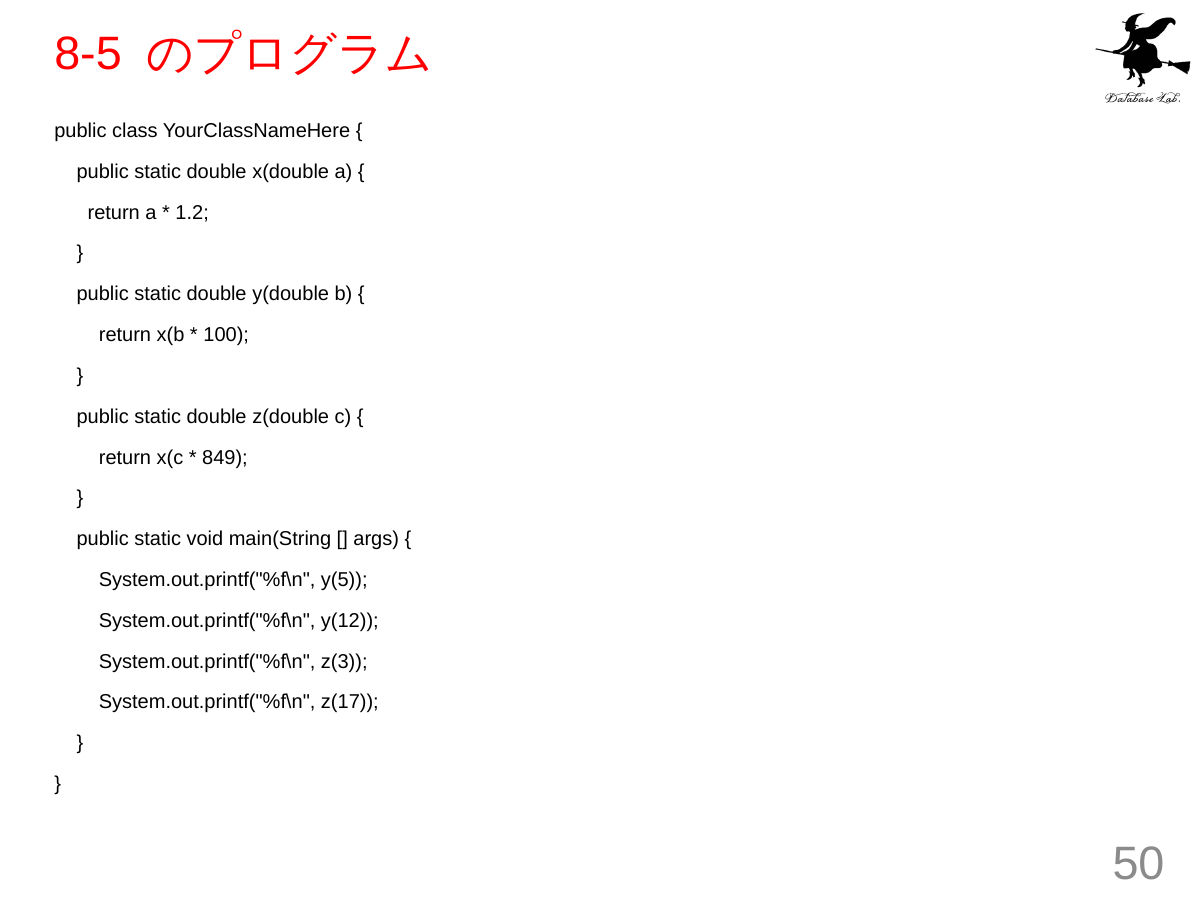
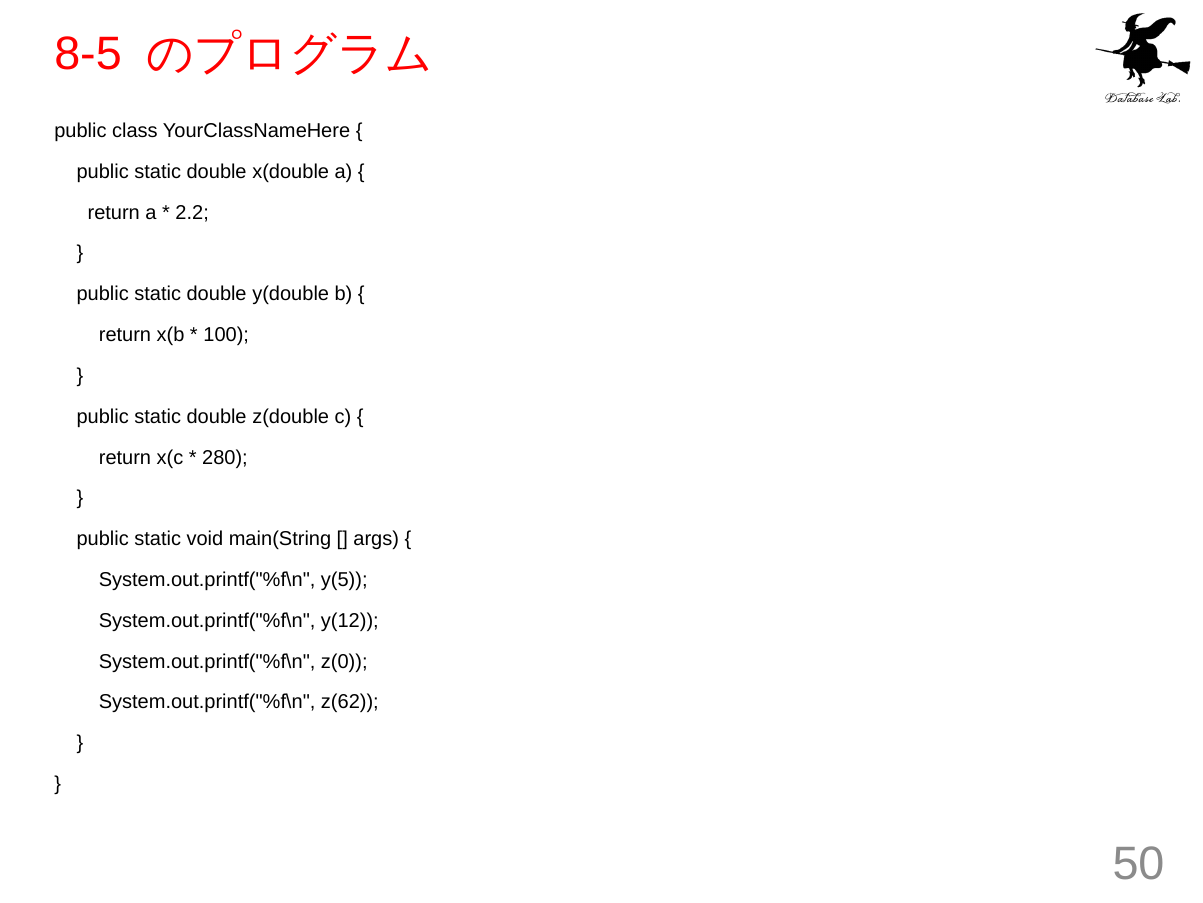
1.2: 1.2 -> 2.2
849: 849 -> 280
z(3: z(3 -> z(0
z(17: z(17 -> z(62
